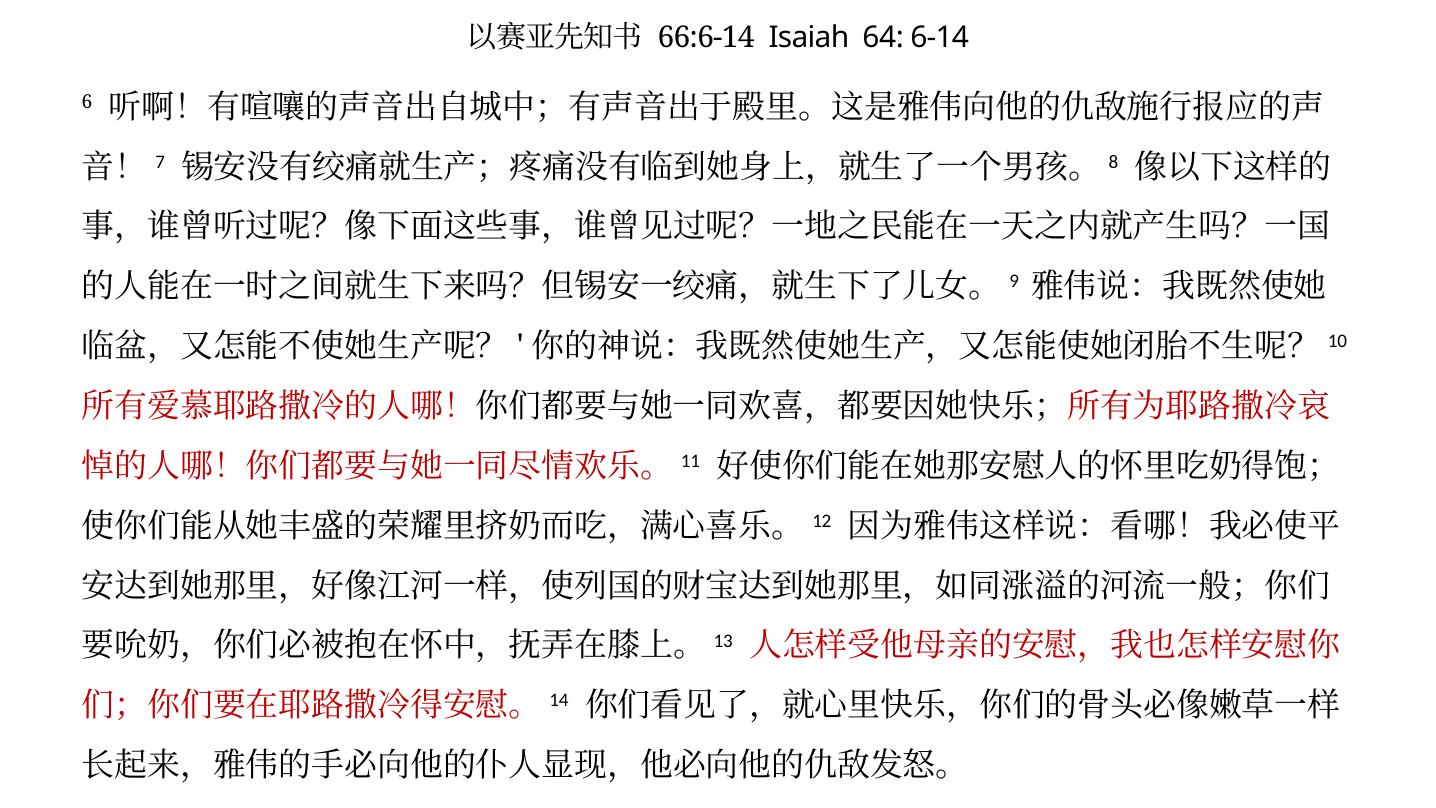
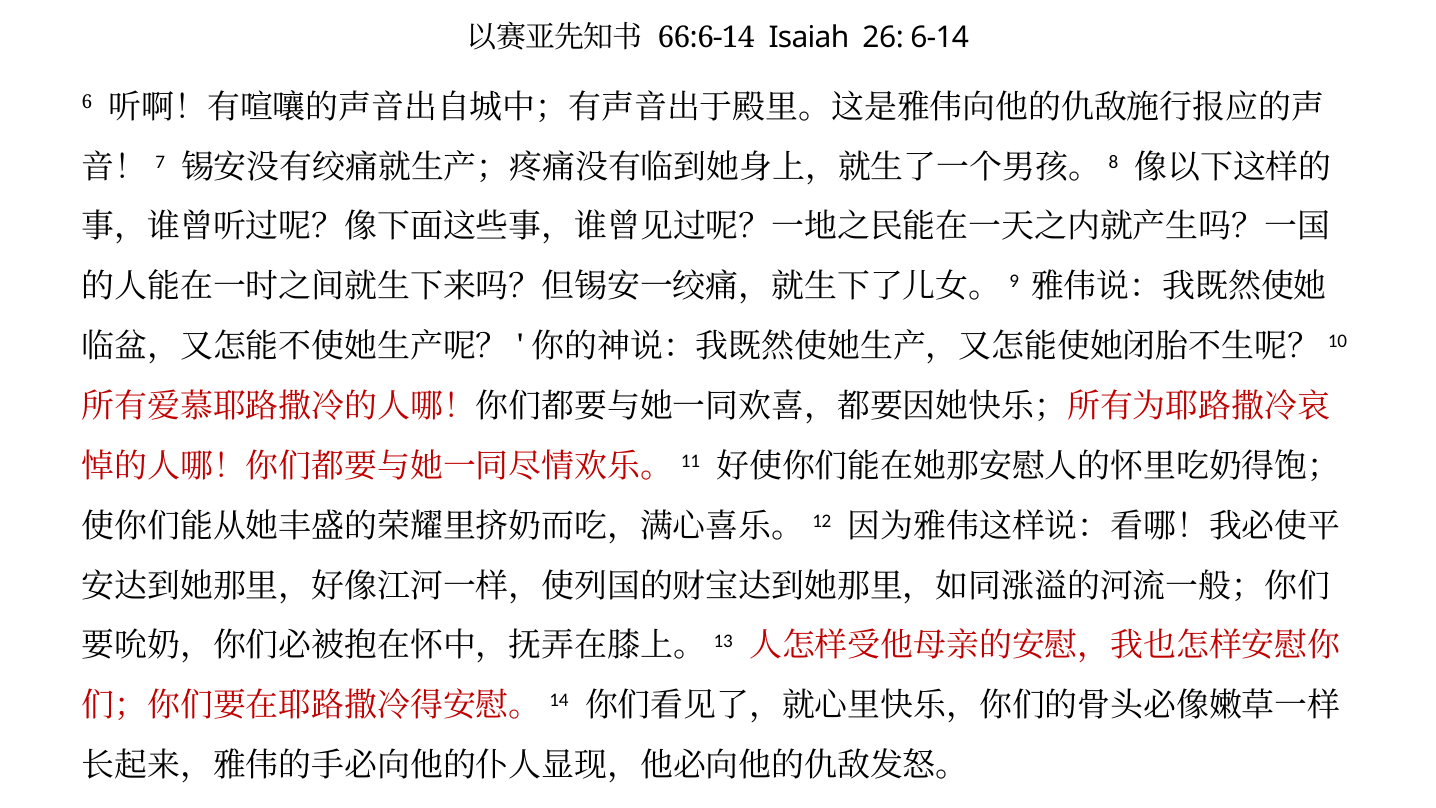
64: 64 -> 26
